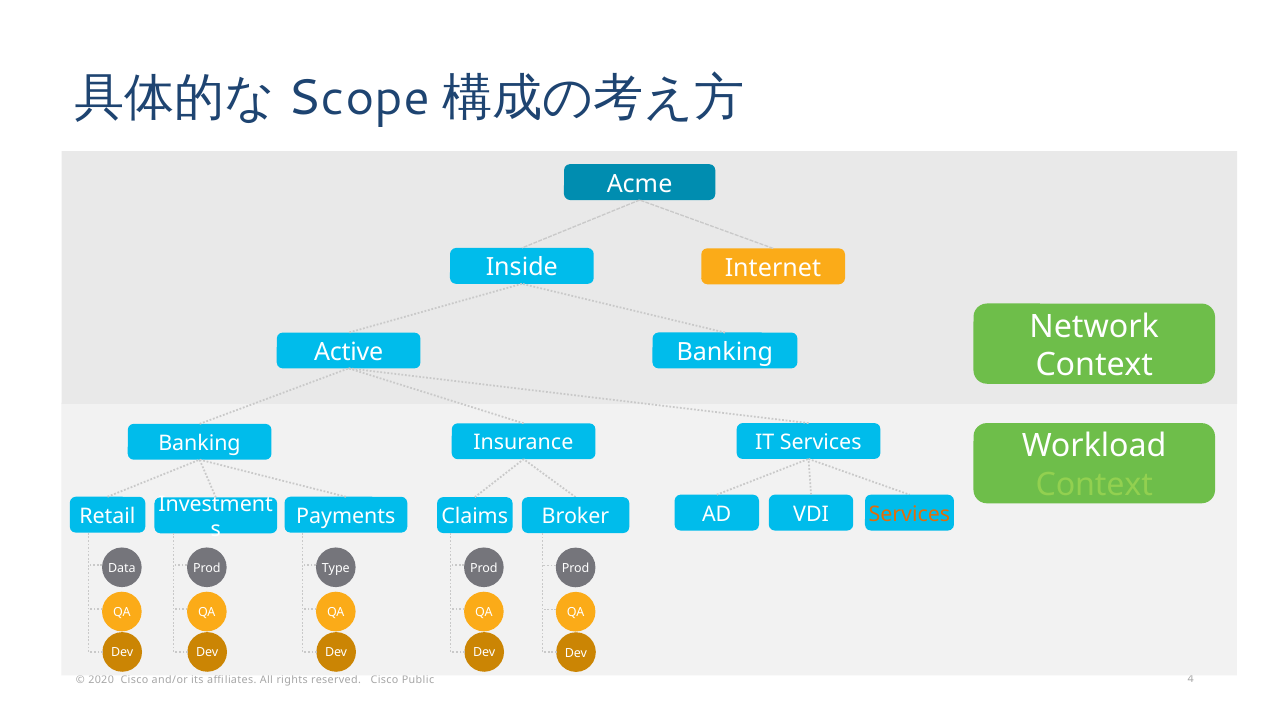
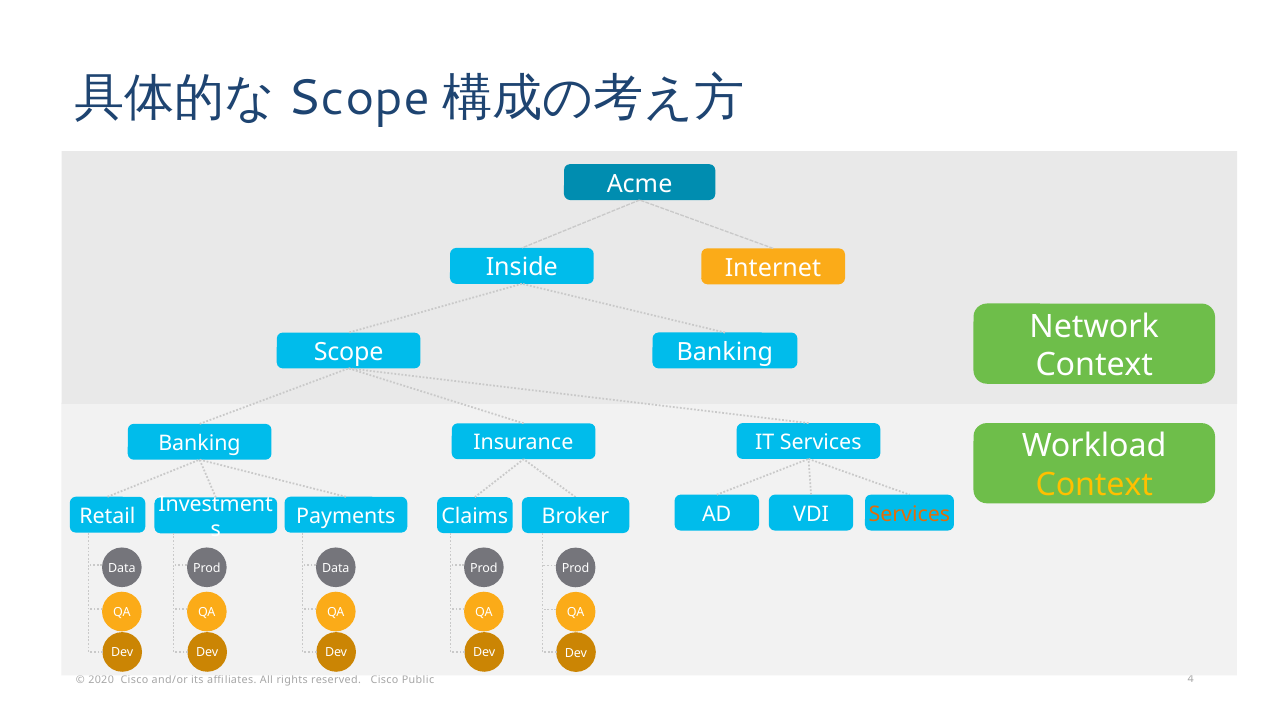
Active: Active -> Scope
Context at (1094, 484) colour: light green -> yellow
Type at (336, 568): Type -> Data
